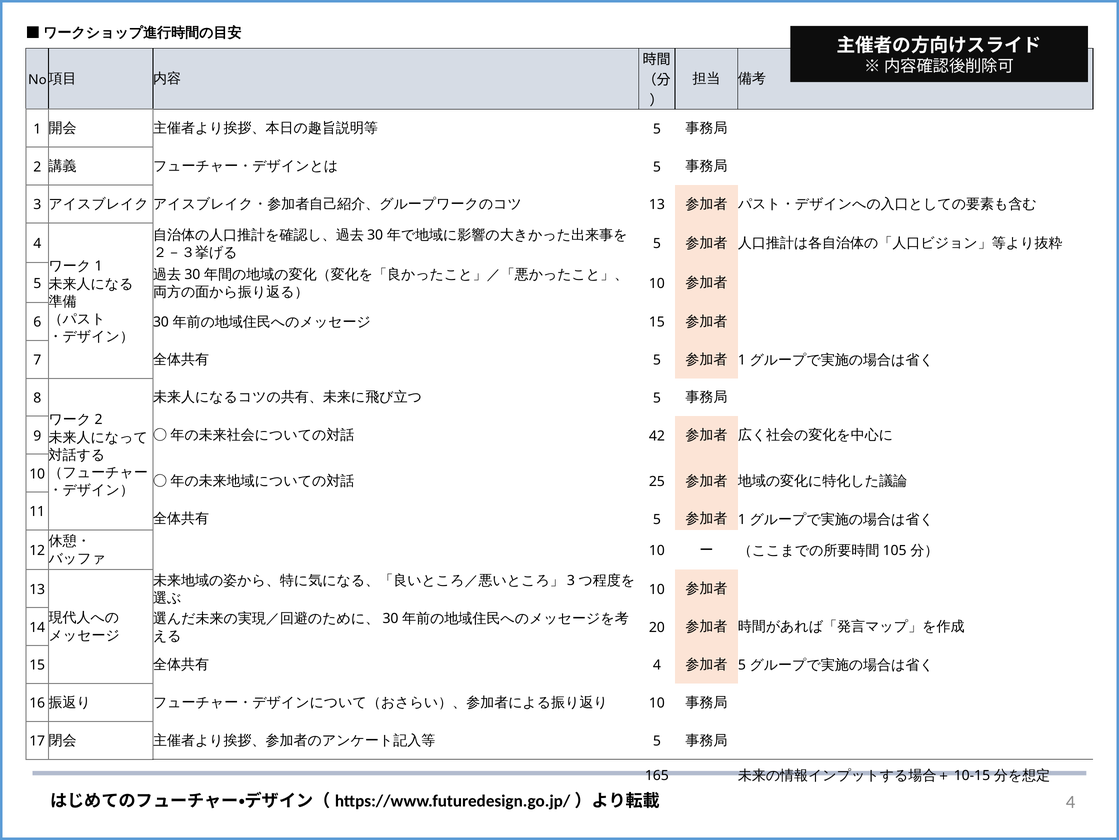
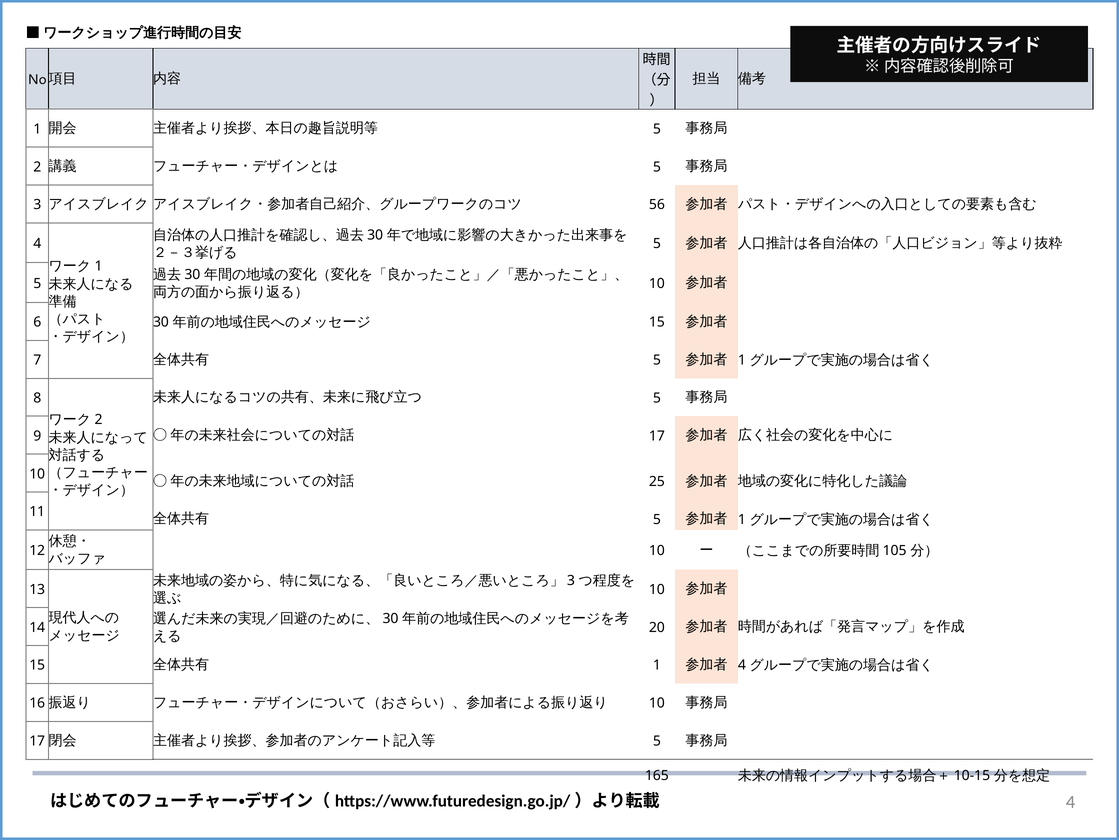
13 at (657, 205): 13 -> 56
42: 42 -> 17
4 at (657, 665): 4 -> 1
5 at (742, 665): 5 -> 4
